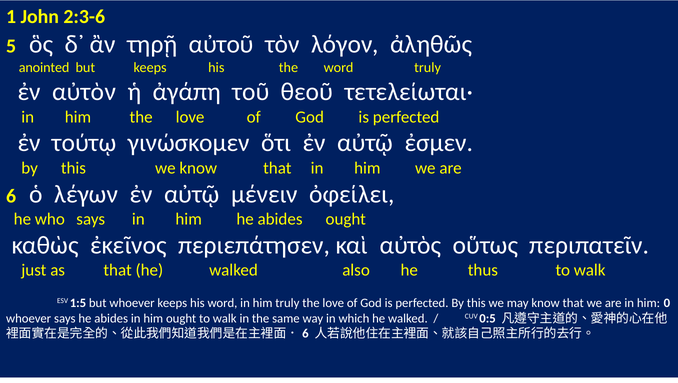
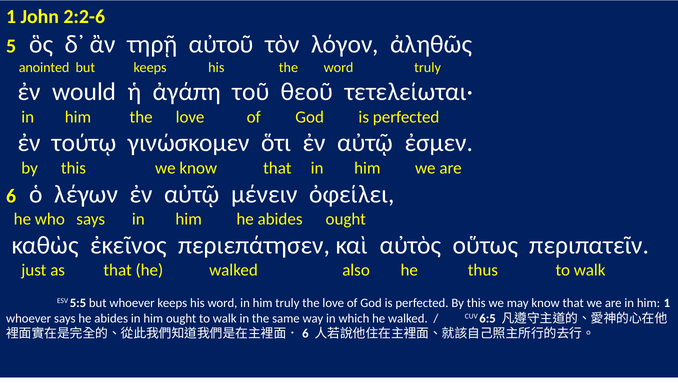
2:3-6: 2:3-6 -> 2:2-6
αὐτὸν: αὐτὸν -> would
1:5: 1:5 -> 5:5
him 0: 0 -> 1
0:5: 0:5 -> 6:5
